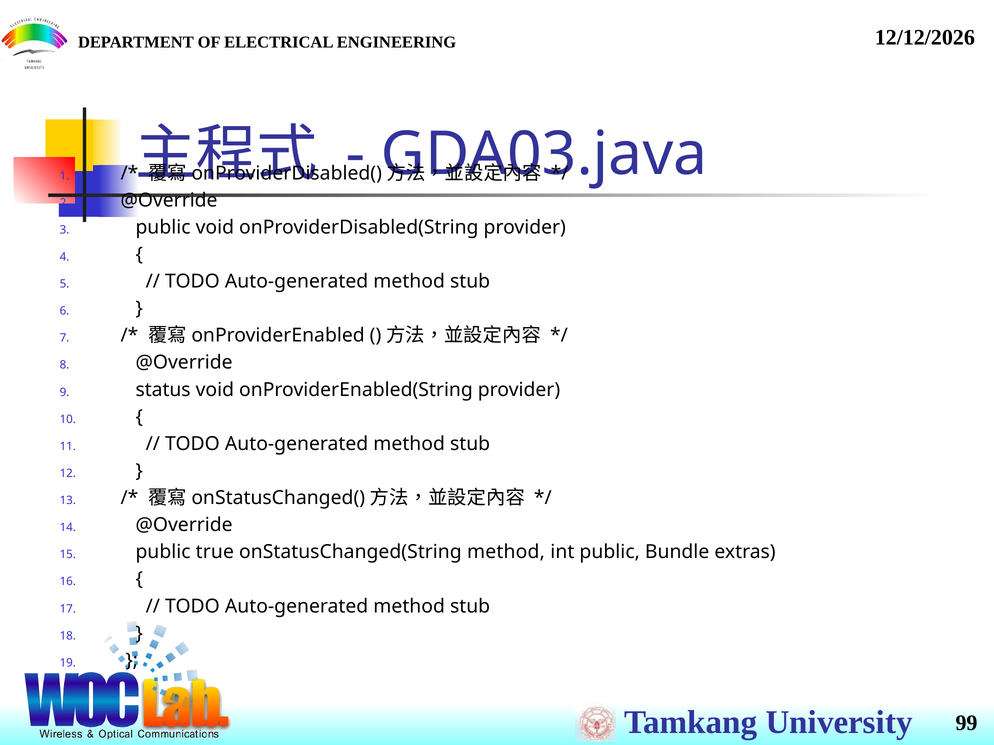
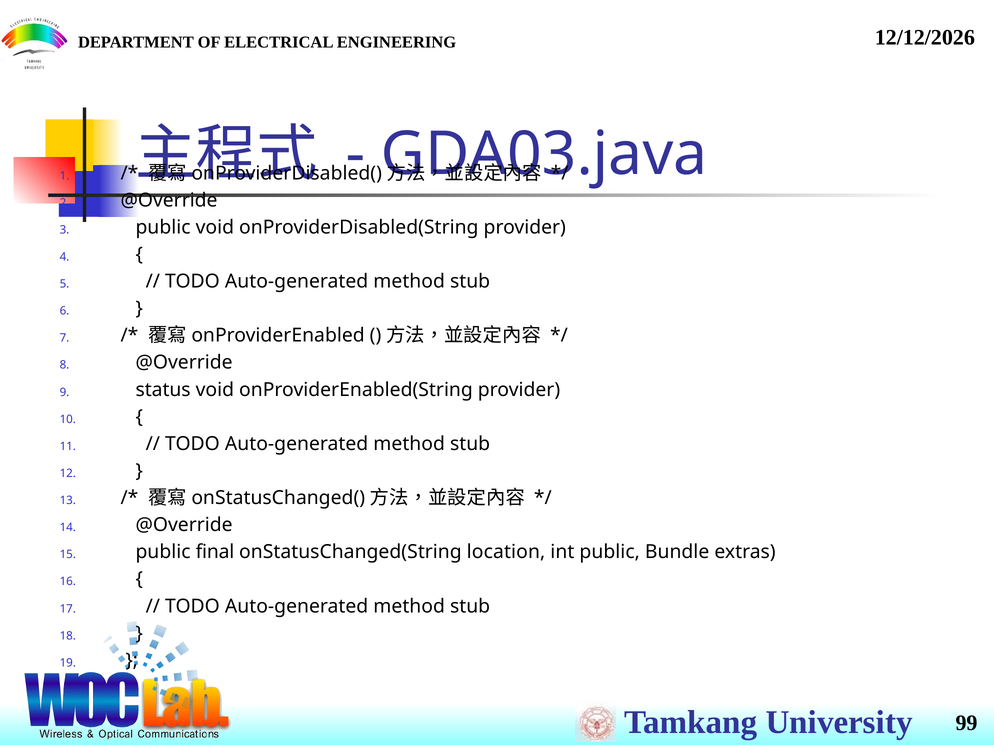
true: true -> final
onStatusChanged(String method: method -> location
